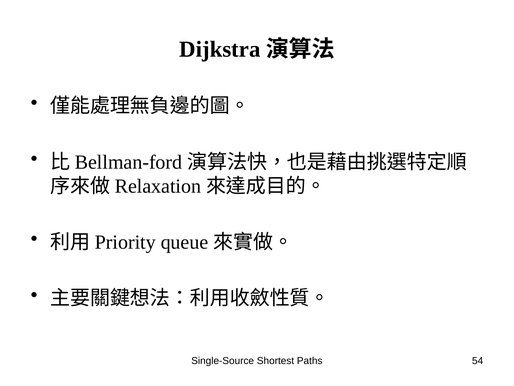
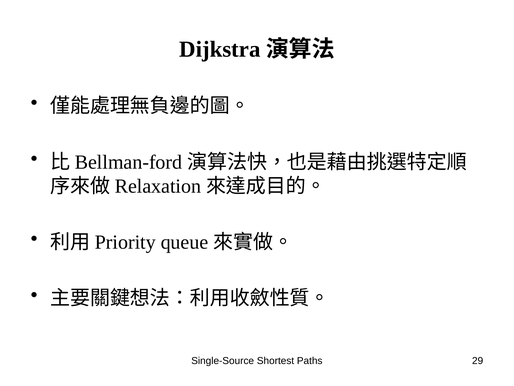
54: 54 -> 29
